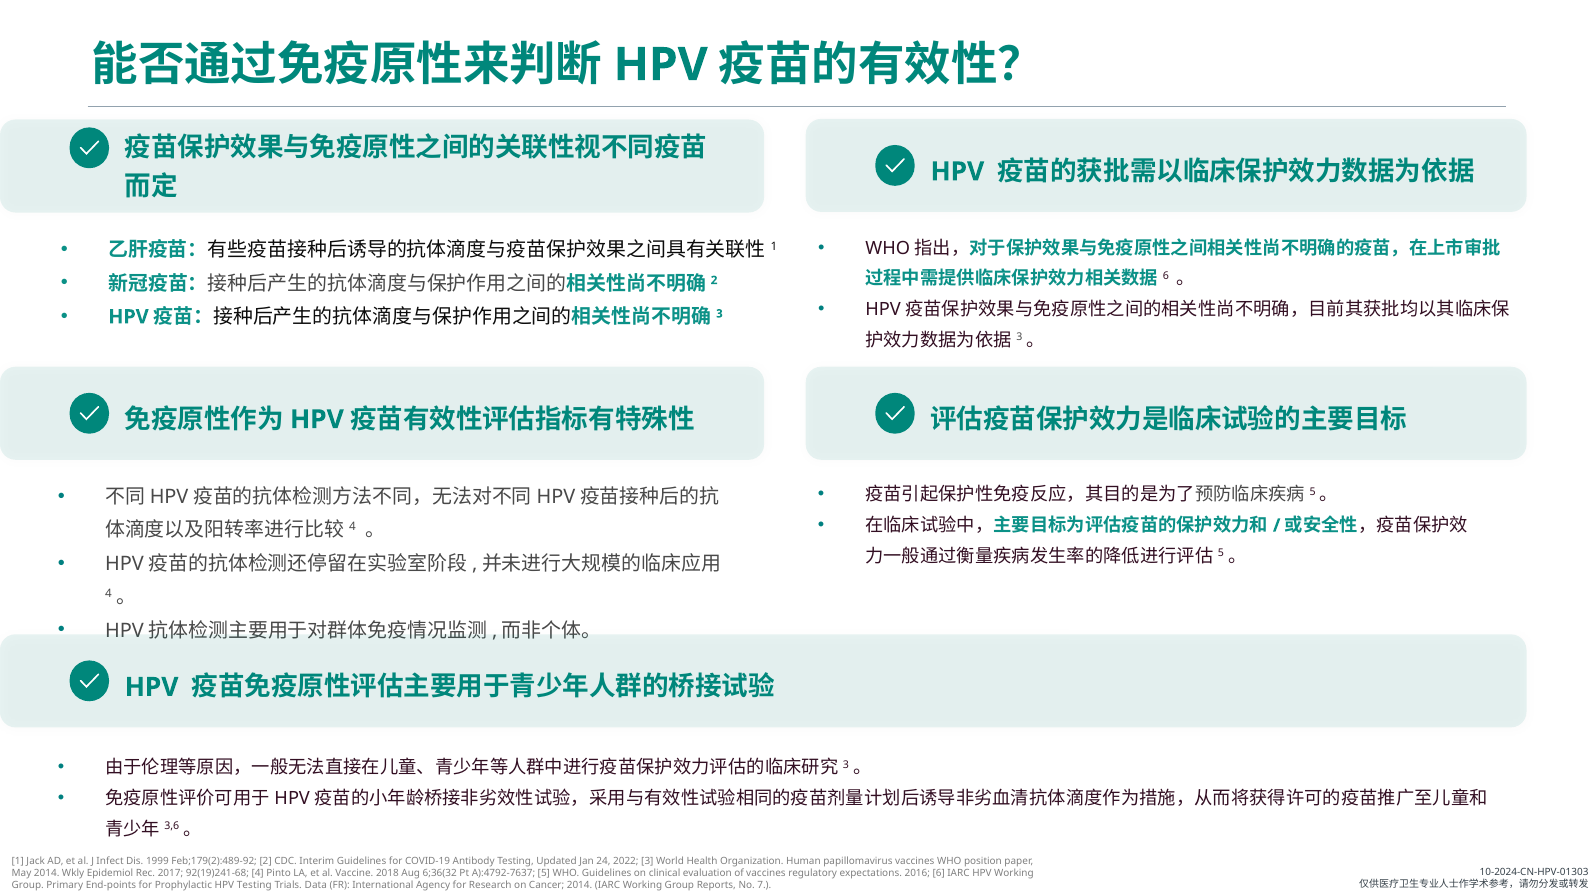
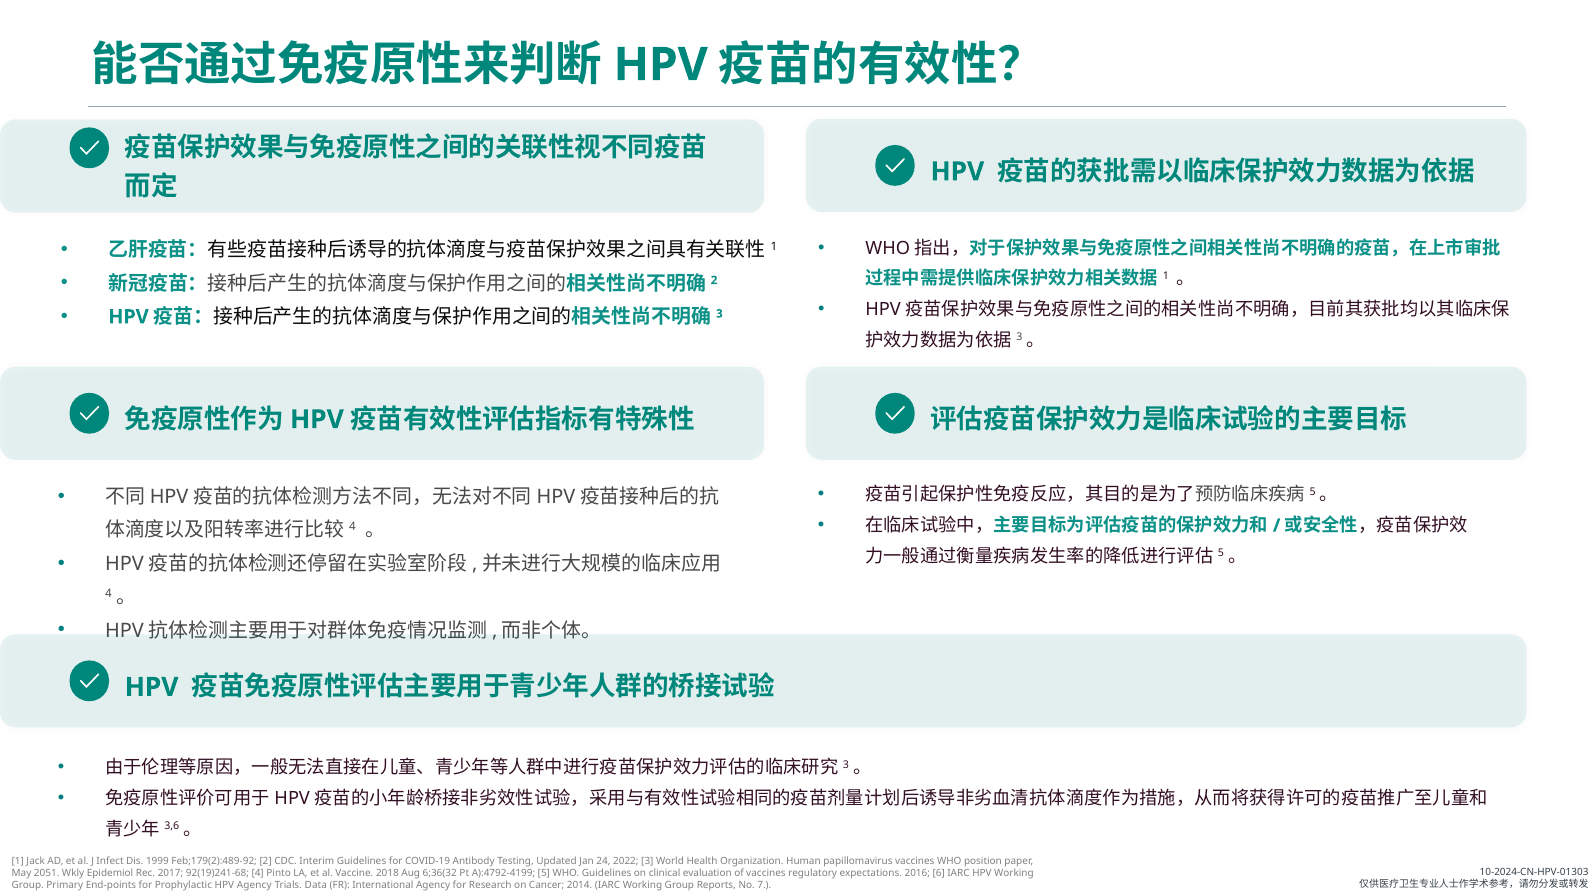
6 at (1166, 276): 6 -> 1
May 2014: 2014 -> 2051
A):4792-7637: A):4792-7637 -> A):4792-4199
HPV Testing: Testing -> Agency
